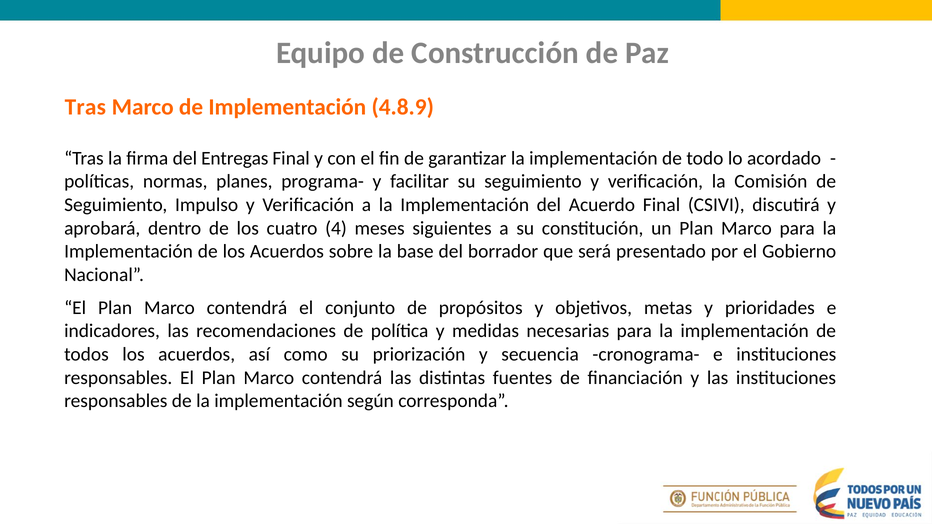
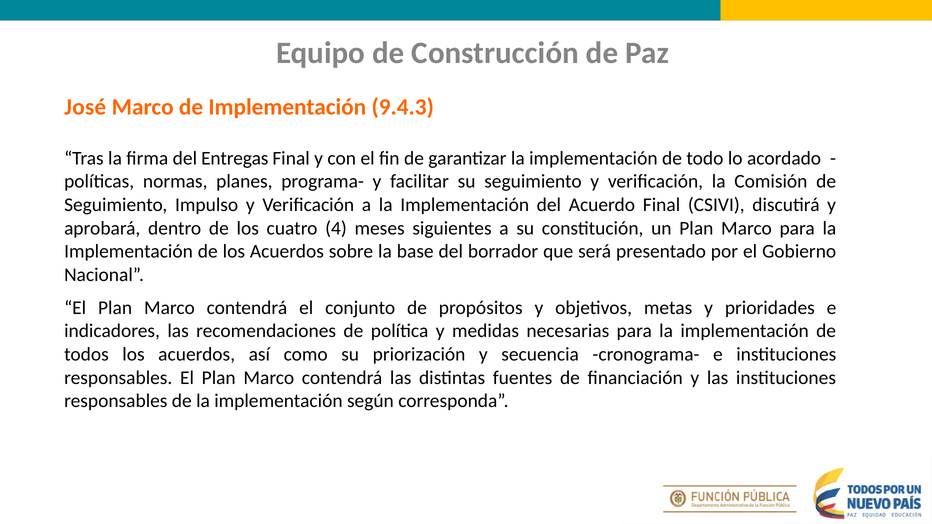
Tras at (85, 107): Tras -> José
4.8.9: 4.8.9 -> 9.4.3
